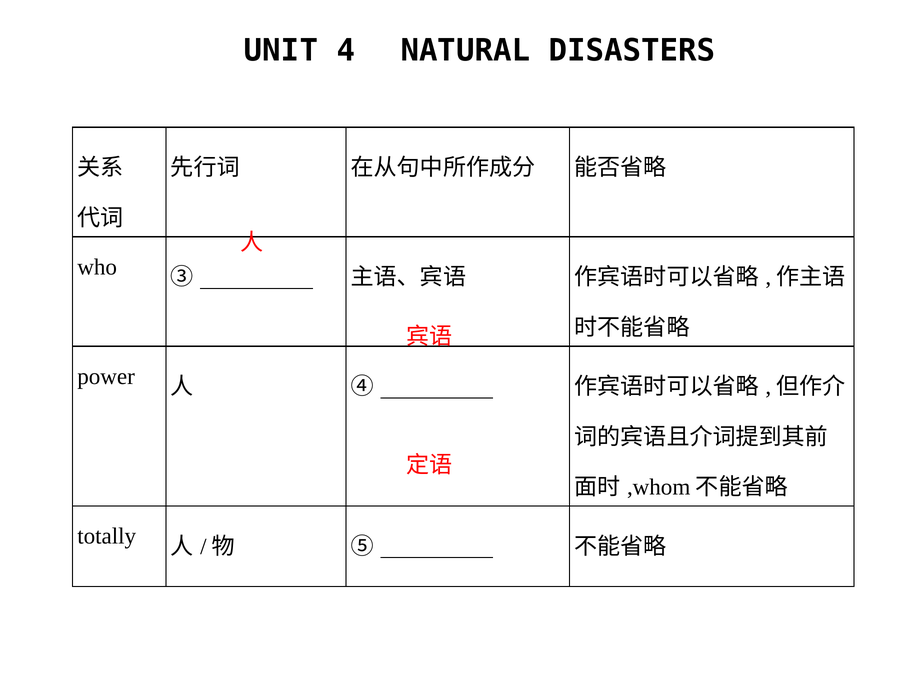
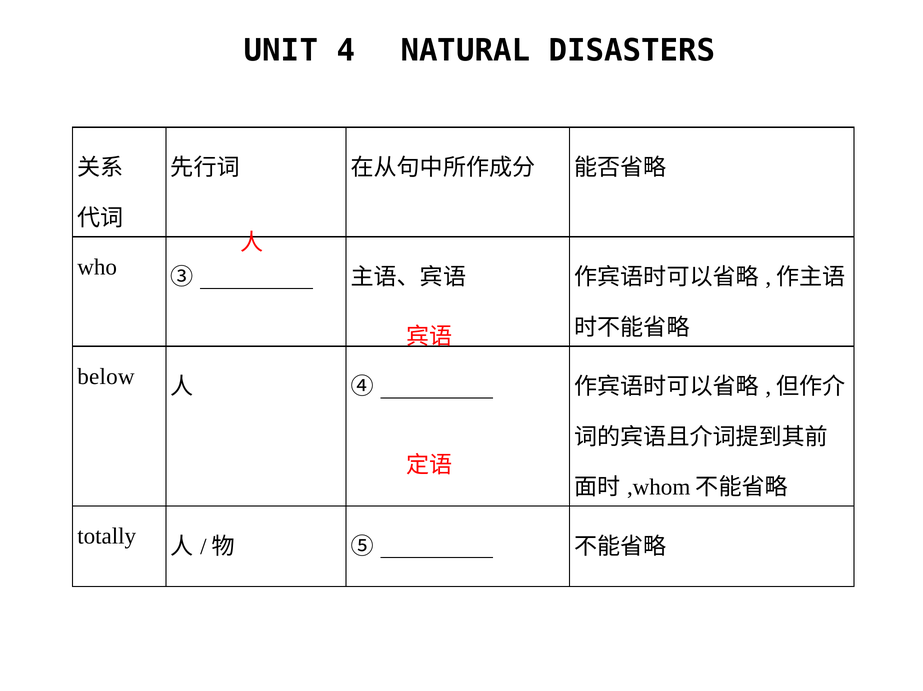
power: power -> below
